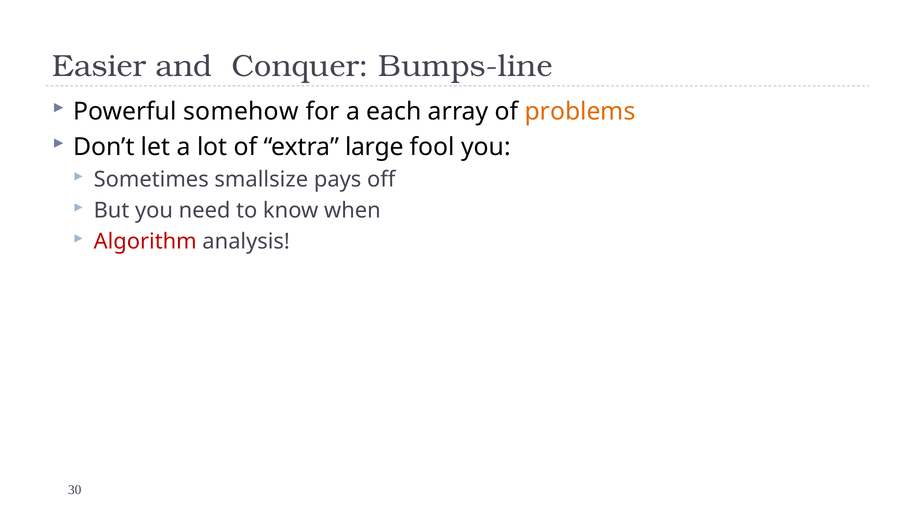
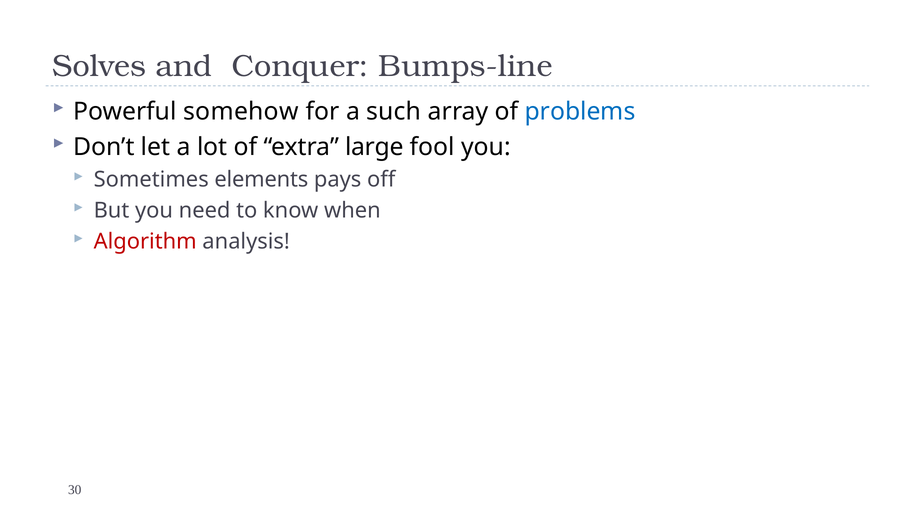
Easier: Easier -> Solves
each: each -> such
problems colour: orange -> blue
smallsize: smallsize -> elements
